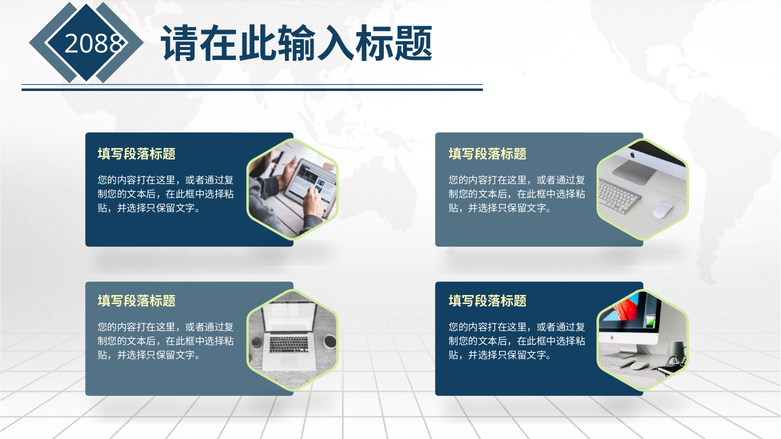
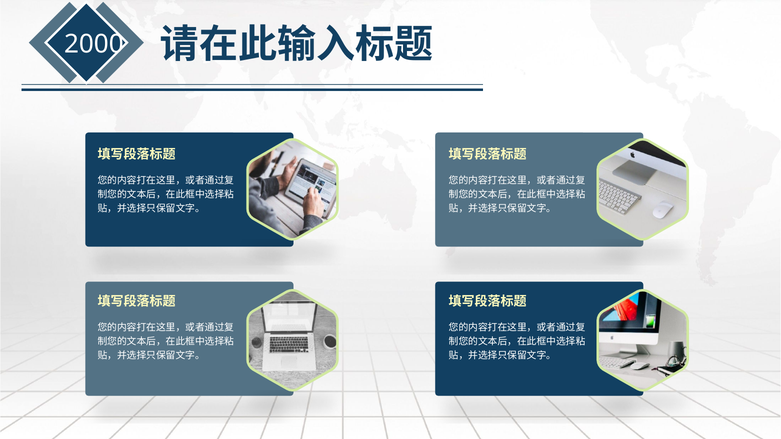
2088: 2088 -> 2000
